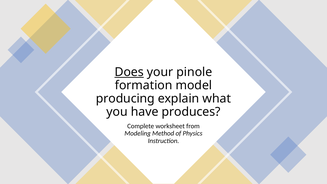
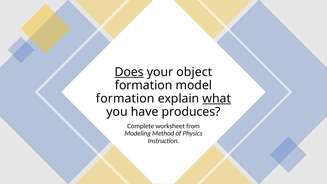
pinole: pinole -> object
producing at (125, 99): producing -> formation
what underline: none -> present
